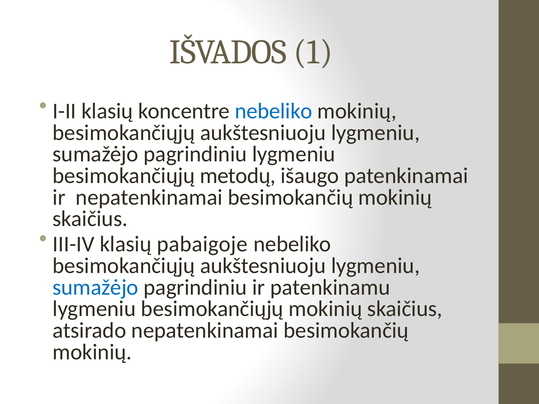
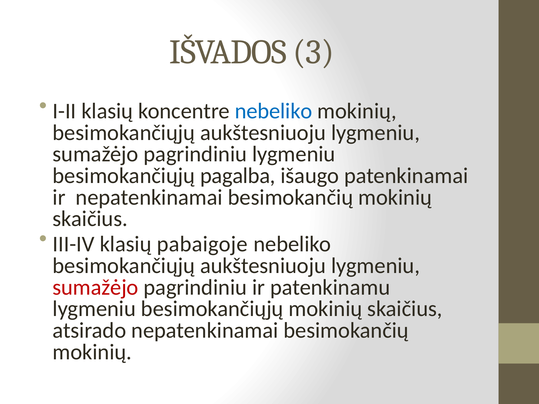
1: 1 -> 3
metodų: metodų -> pagalba
sumažėjo at (96, 287) colour: blue -> red
